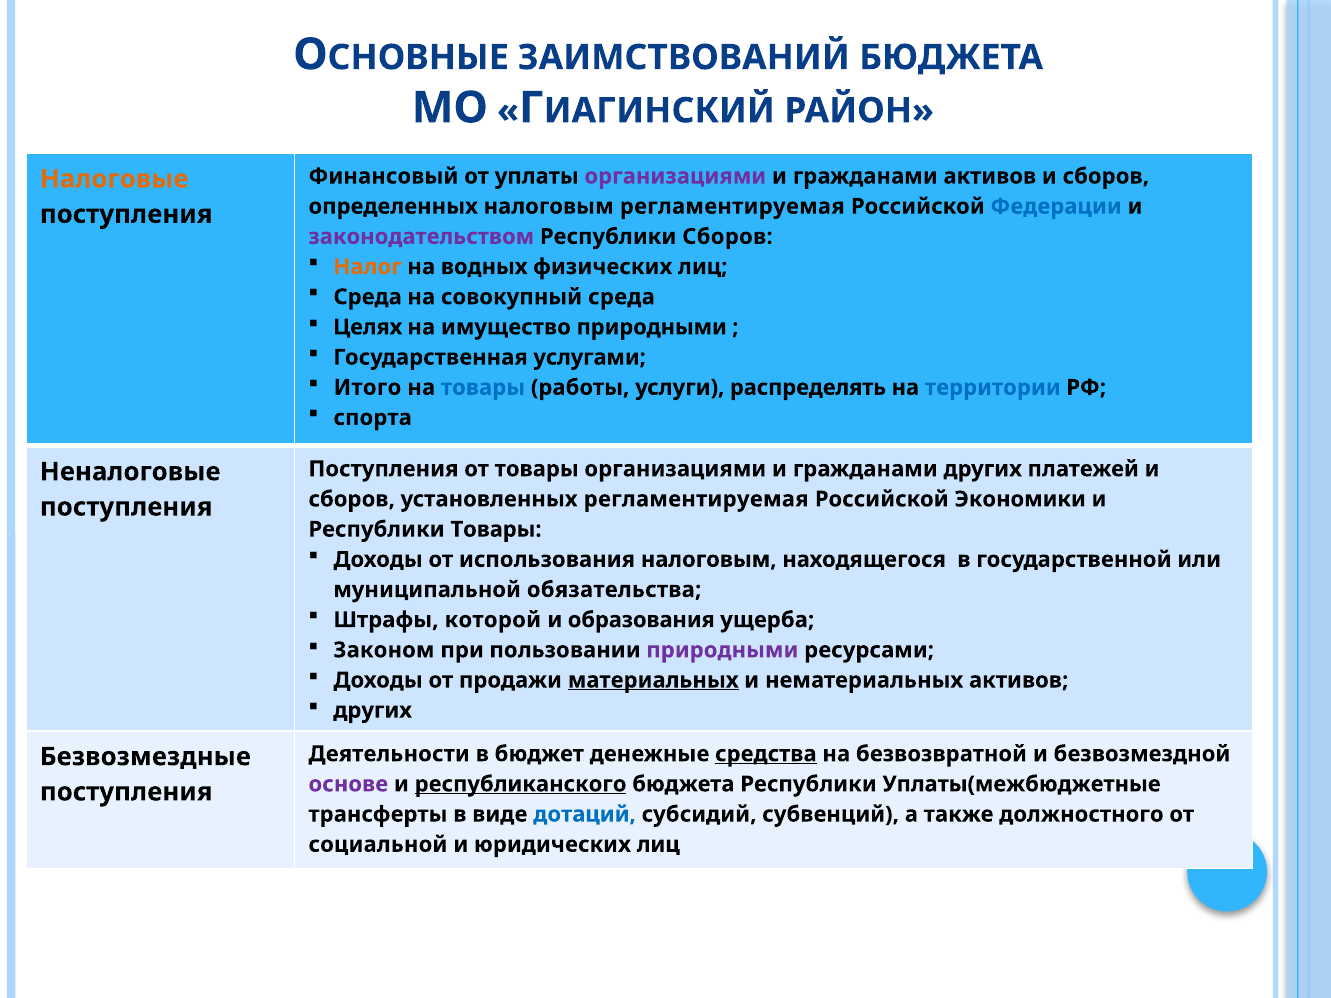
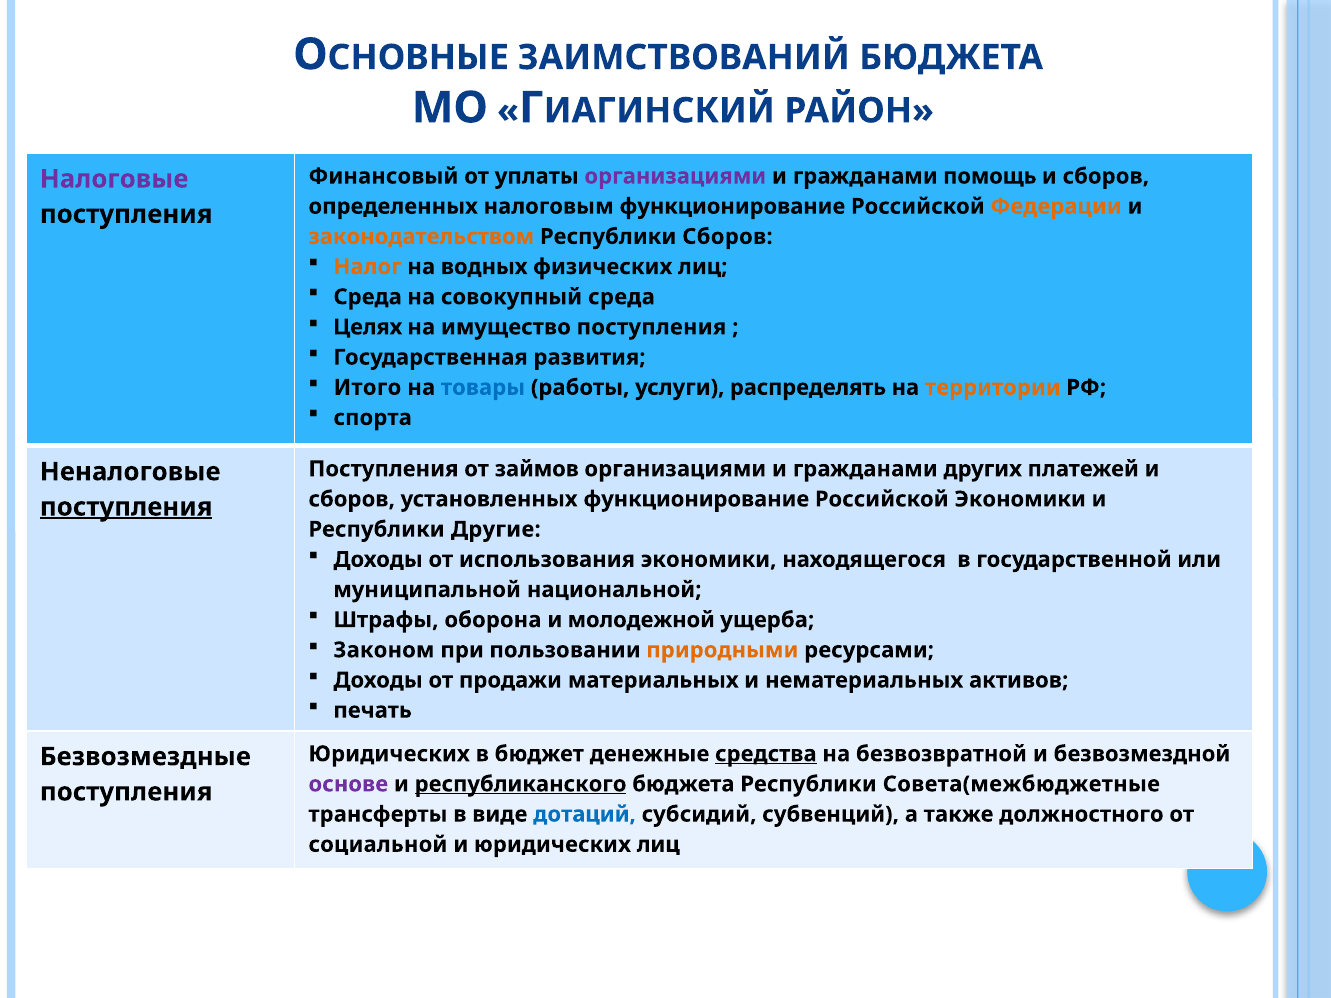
гражданами активов: активов -> помощь
Налоговые colour: orange -> purple
налоговым регламентируемая: регламентируемая -> функционирование
Федерации colour: blue -> orange
законодательством colour: purple -> orange
имущество природными: природными -> поступления
услугами: услугами -> развития
территории colour: blue -> orange
от товары: товары -> займов
установленных регламентируемая: регламентируемая -> функционирование
поступления at (126, 507) underline: none -> present
Республики Товары: Товары -> Другие
использования налоговым: налоговым -> экономики
обязательства: обязательства -> национальной
которой: которой -> оборона
образования: образования -> молодежной
природными at (722, 650) colour: purple -> orange
материальных underline: present -> none
других at (373, 711): других -> печать
Деятельности at (389, 754): Деятельности -> Юридических
Уплаты(межбюджетные: Уплаты(межбюджетные -> Совета(межбюджетные
